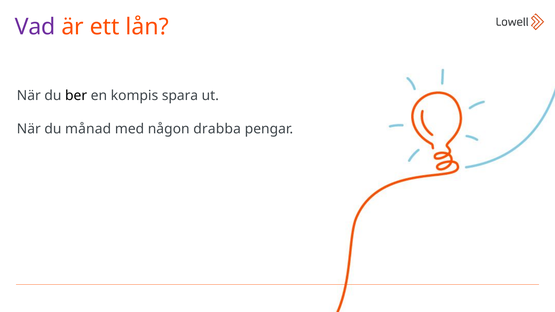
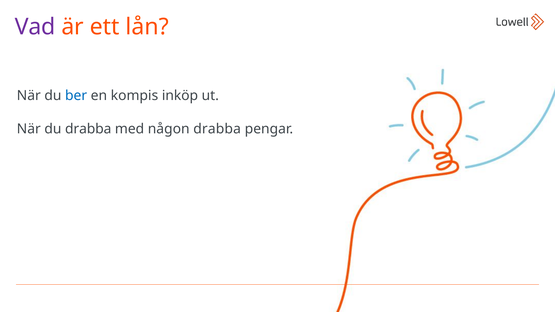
ber colour: black -> blue
spara: spara -> inköp
du månad: månad -> drabba
